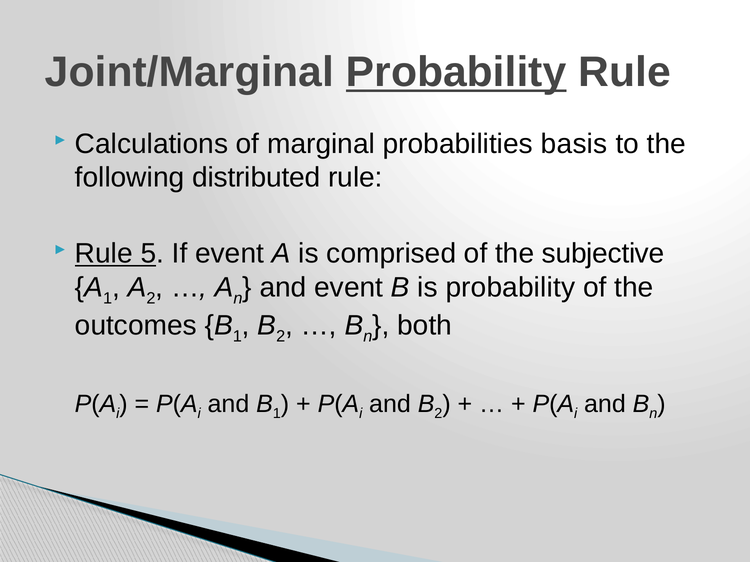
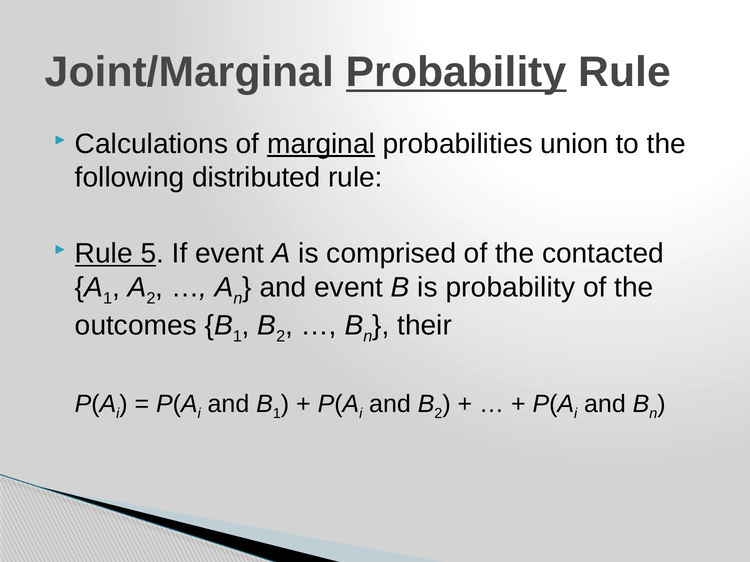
marginal underline: none -> present
basis: basis -> union
subjective: subjective -> contacted
both: both -> their
